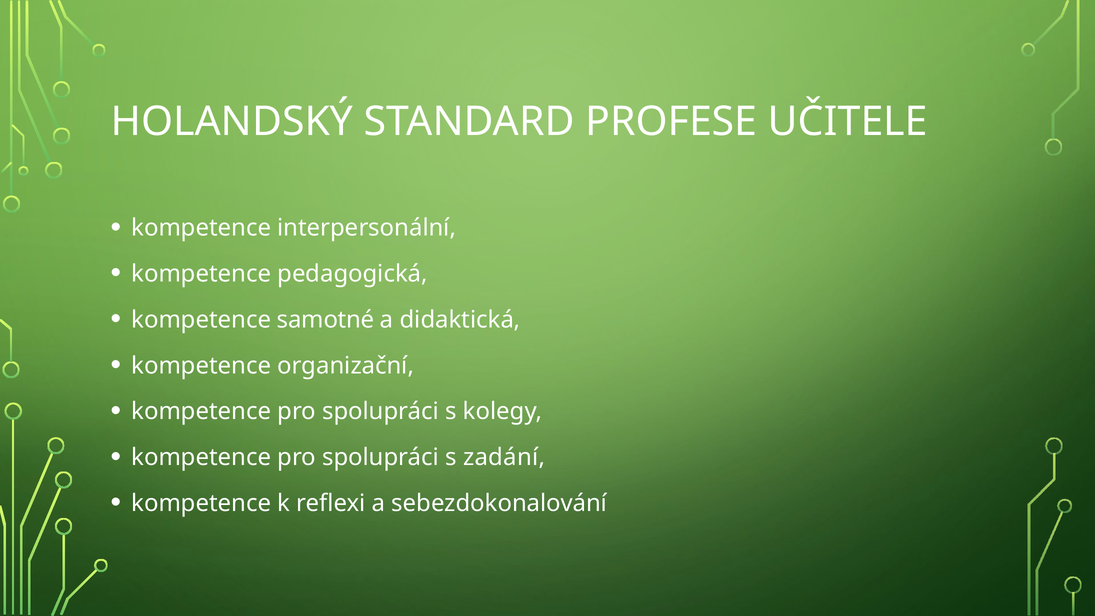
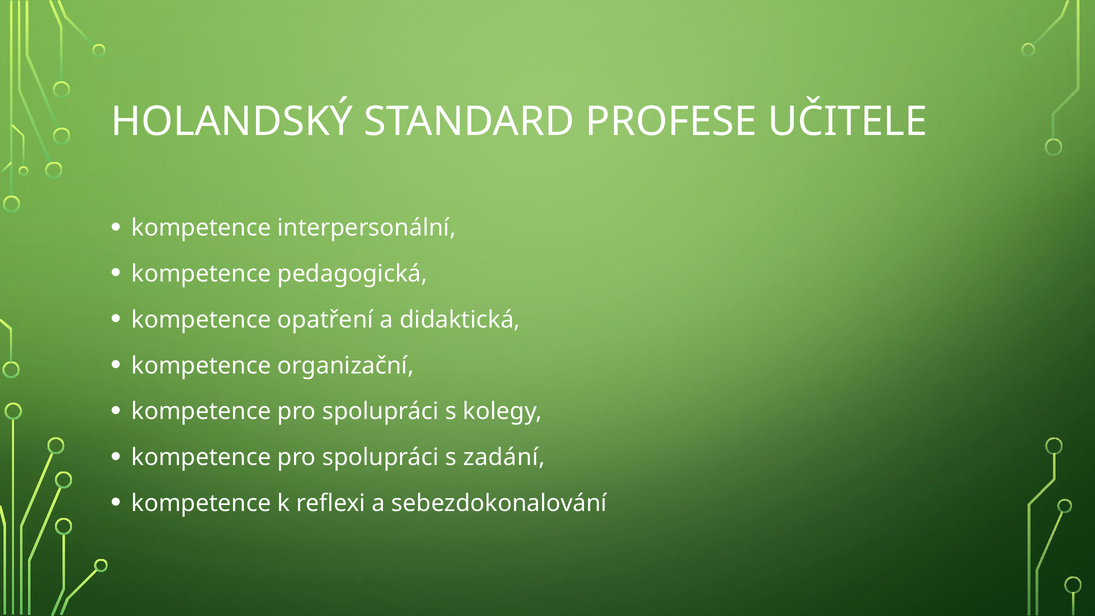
samotné: samotné -> opatření
